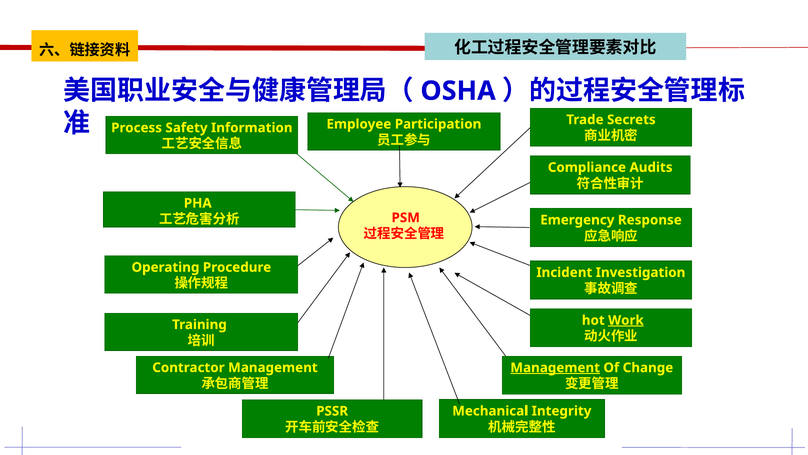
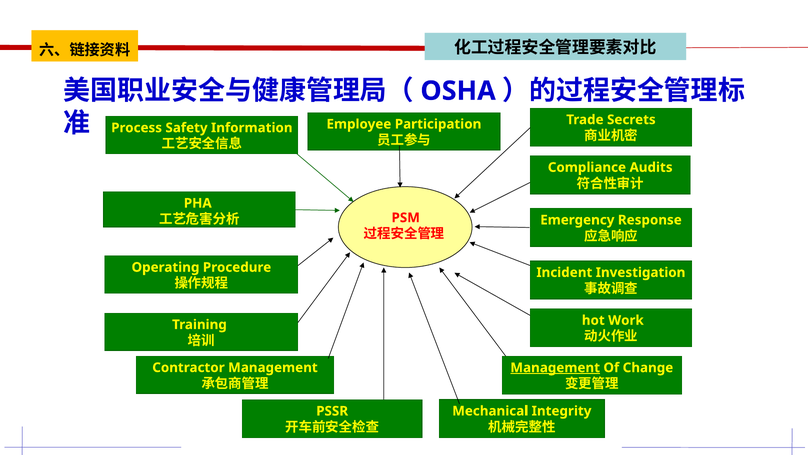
Work underline: present -> none
